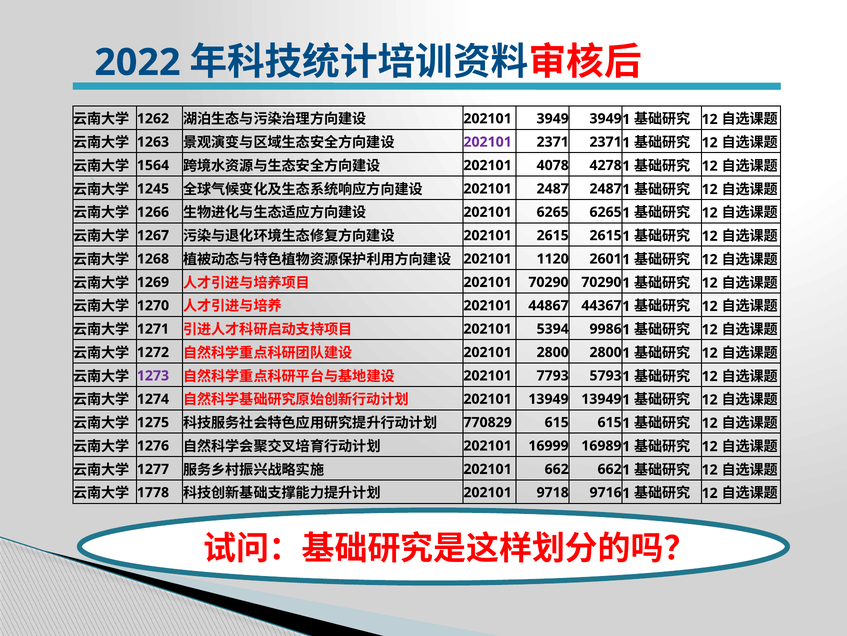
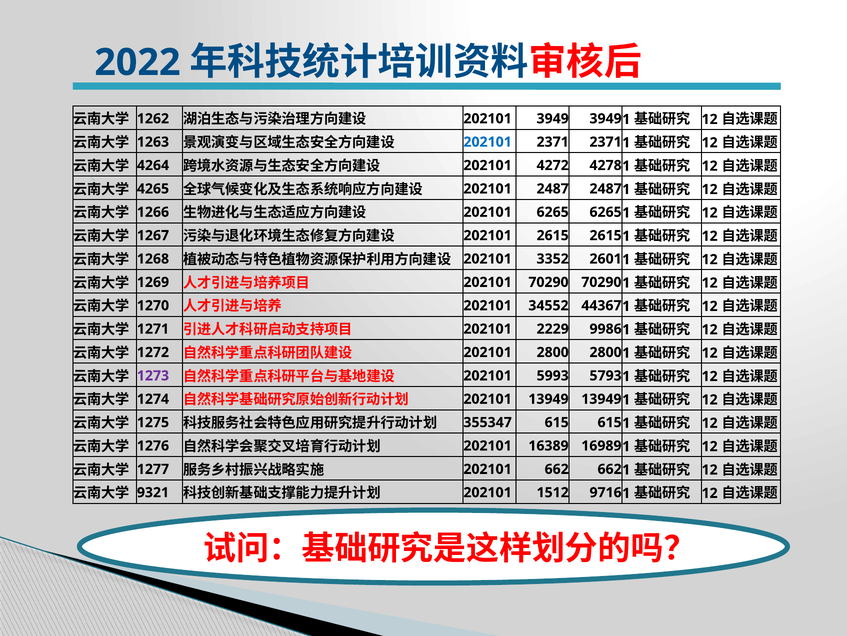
202101 at (488, 142) colour: purple -> blue
1564: 1564 -> 4264
4078: 4078 -> 4272
1245: 1245 -> 4265
1120: 1120 -> 3352
44867: 44867 -> 34552
5394: 5394 -> 2229
7793: 7793 -> 5993
770829: 770829 -> 355347
16999: 16999 -> 16389
1778: 1778 -> 9321
9718: 9718 -> 1512
